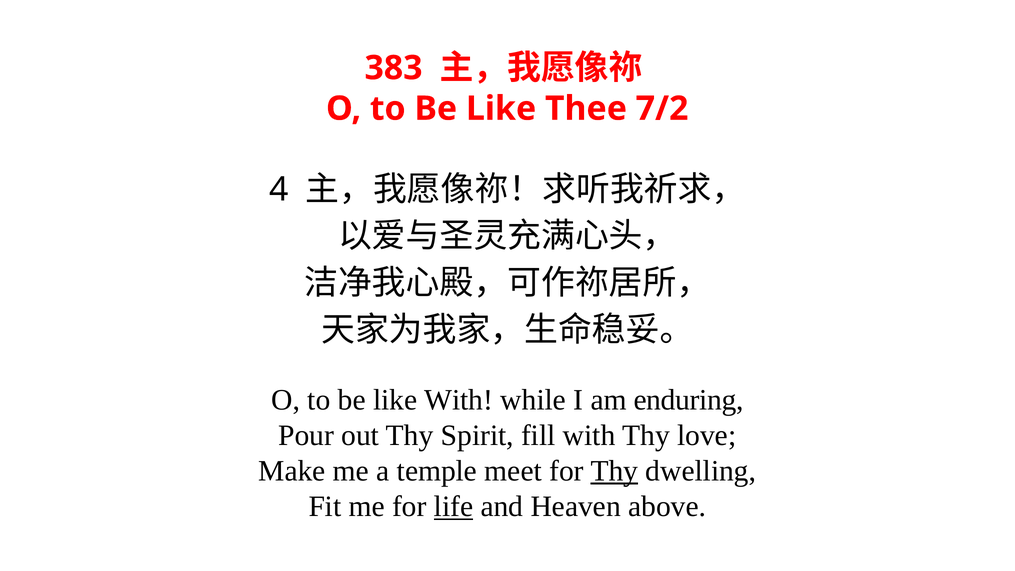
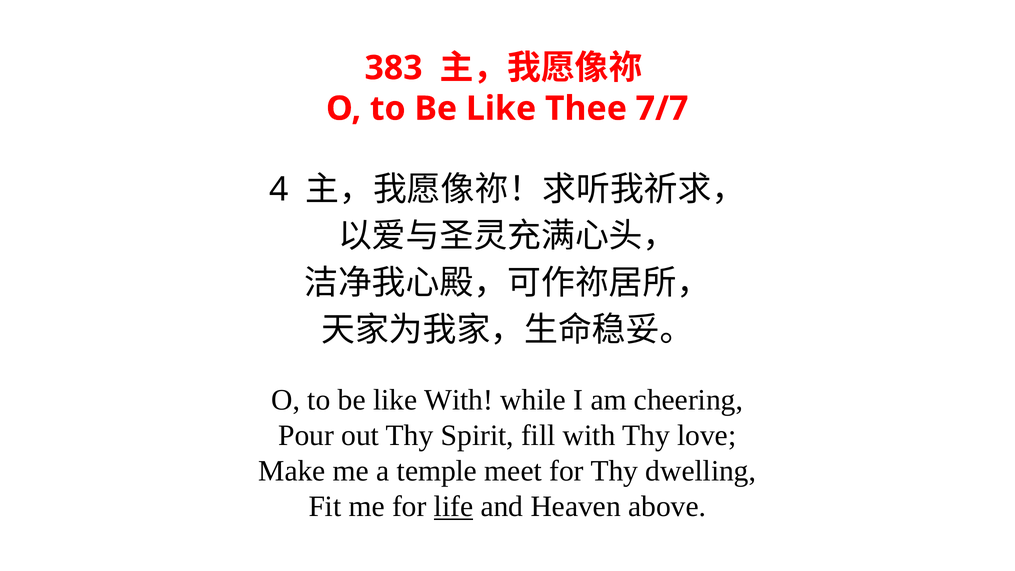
7/2: 7/2 -> 7/7
enduring: enduring -> cheering
Thy at (614, 471) underline: present -> none
